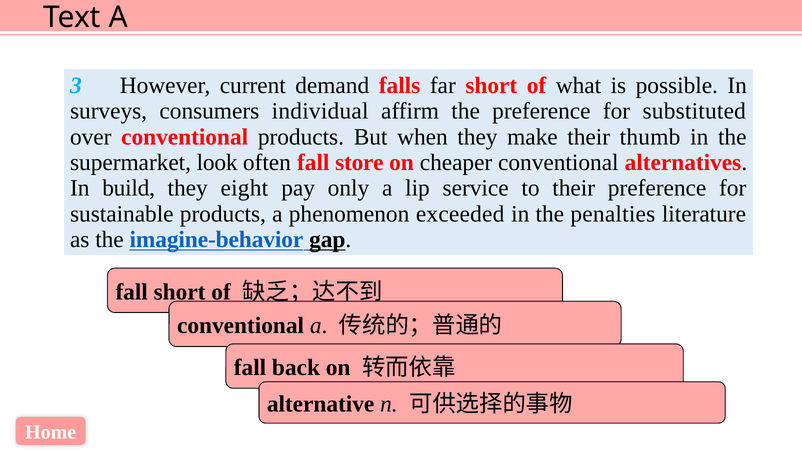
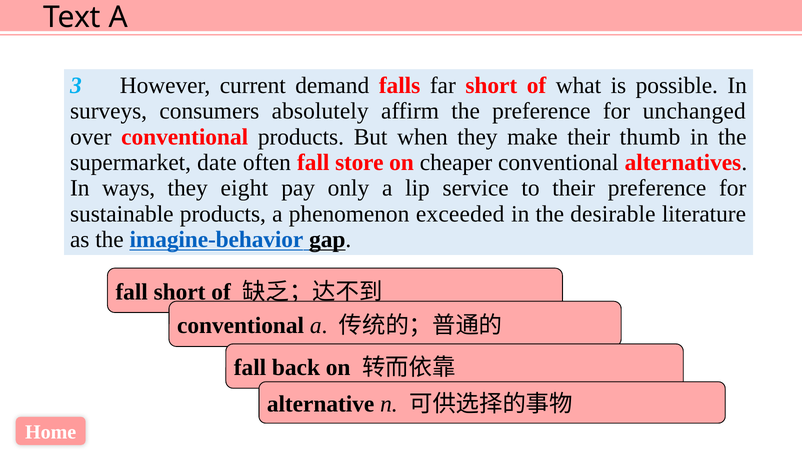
individual: individual -> absolutely
substituted: substituted -> unchanged
look: look -> date
build: build -> ways
penalties: penalties -> desirable
